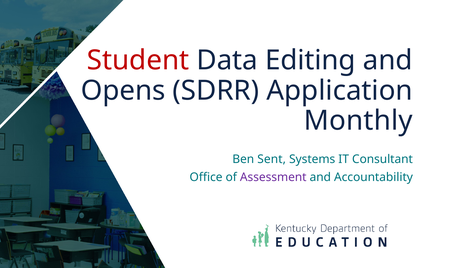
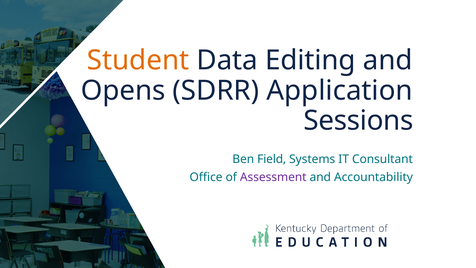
Student colour: red -> orange
Monthly: Monthly -> Sessions
Sent: Sent -> Field
